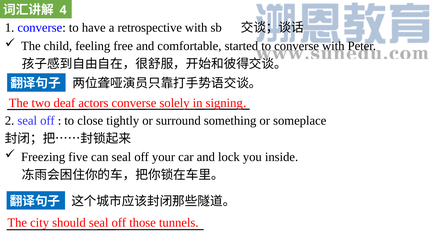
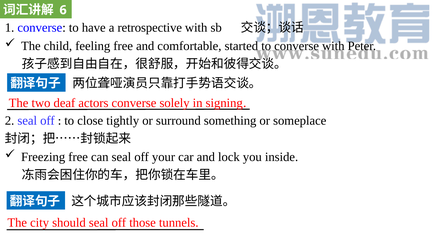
4: 4 -> 6
Freezing five: five -> free
